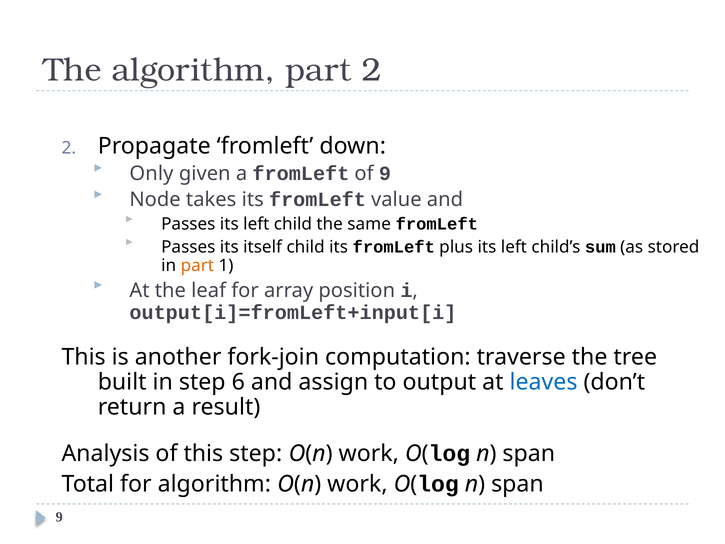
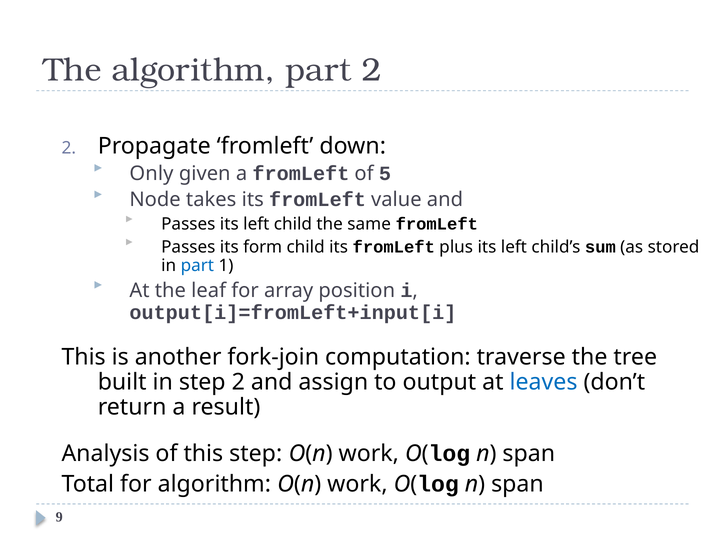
of 9: 9 -> 5
itself: itself -> form
part at (197, 265) colour: orange -> blue
step 6: 6 -> 2
